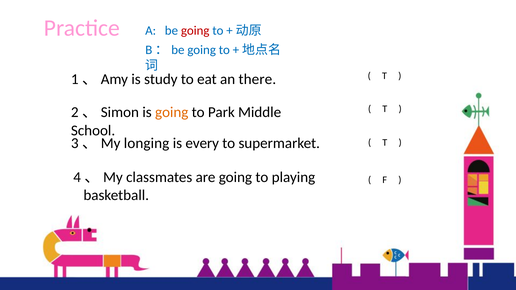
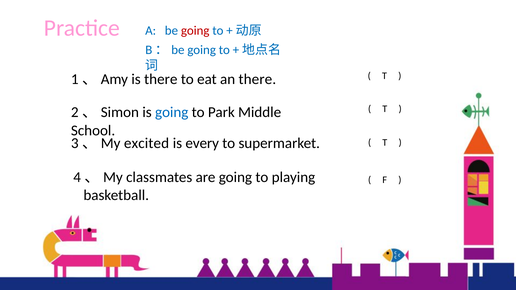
is study: study -> there
going at (172, 112) colour: orange -> blue
longing: longing -> excited
